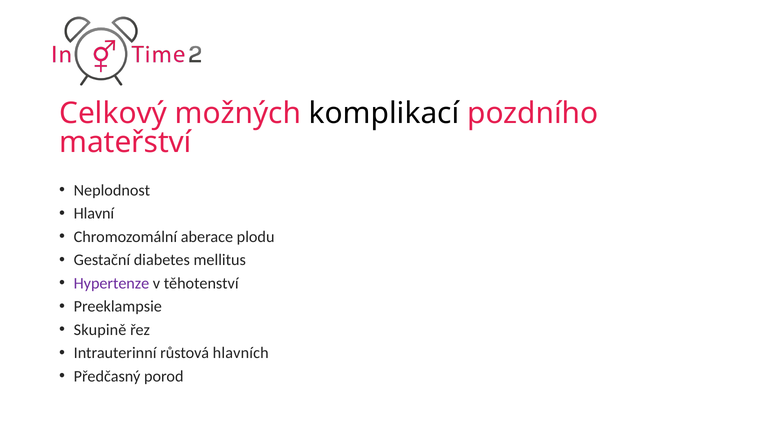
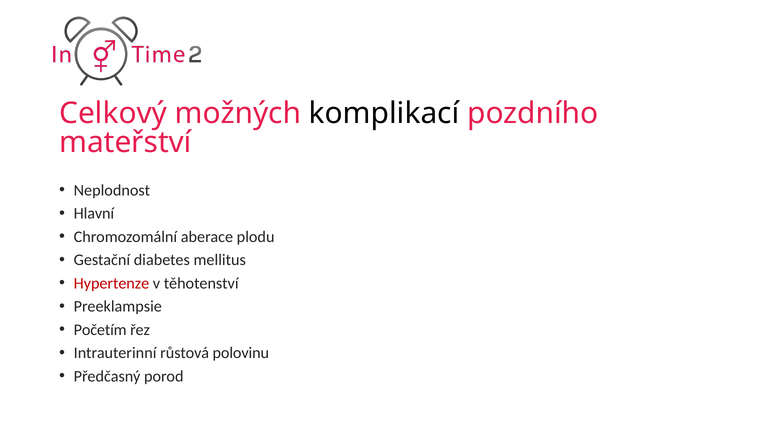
Hypertenze colour: purple -> red
Skupině: Skupině -> Početím
hlavních: hlavních -> polovinu
